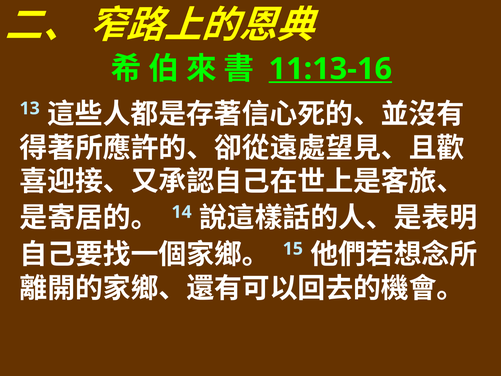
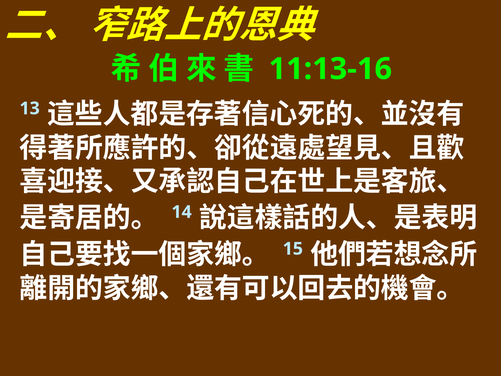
11:13-16 underline: present -> none
